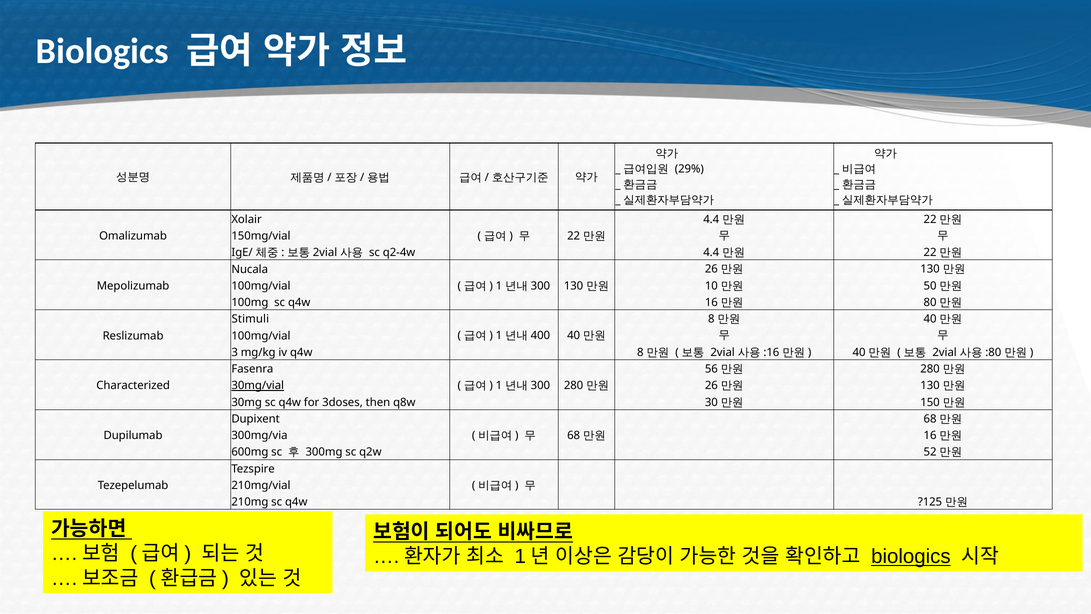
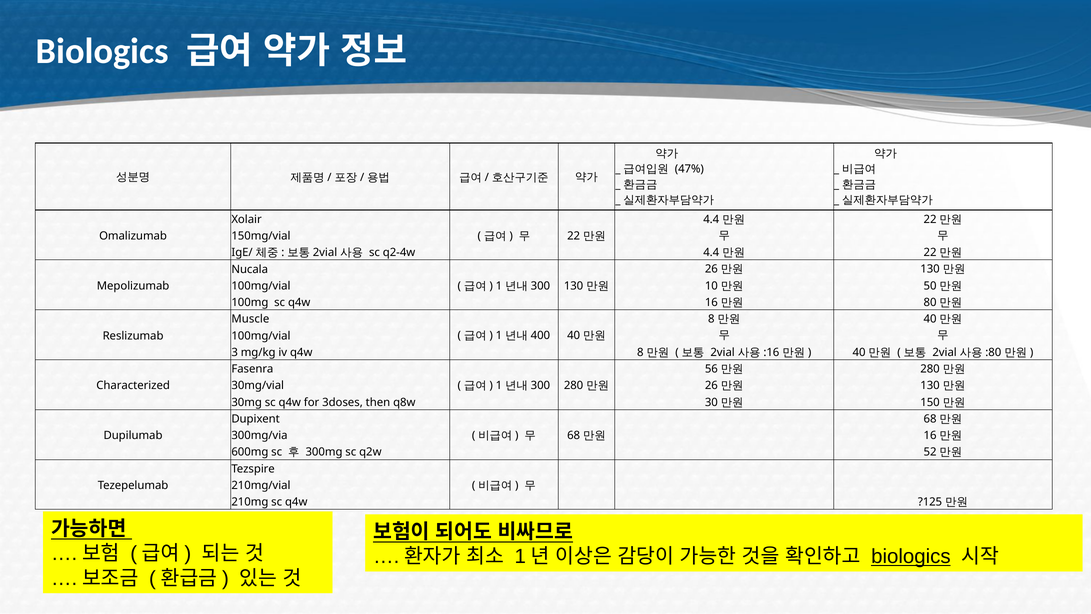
29%: 29% -> 47%
Stimuli: Stimuli -> Muscle
30mg/vial underline: present -> none
